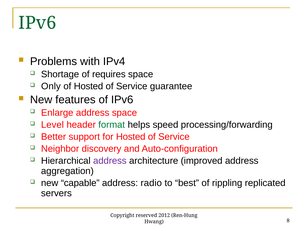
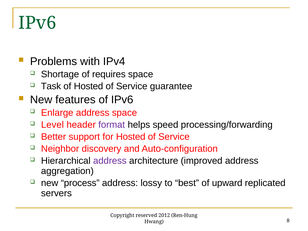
Only: Only -> Task
format colour: green -> purple
capable: capable -> process
radio: radio -> lossy
rippling: rippling -> upward
